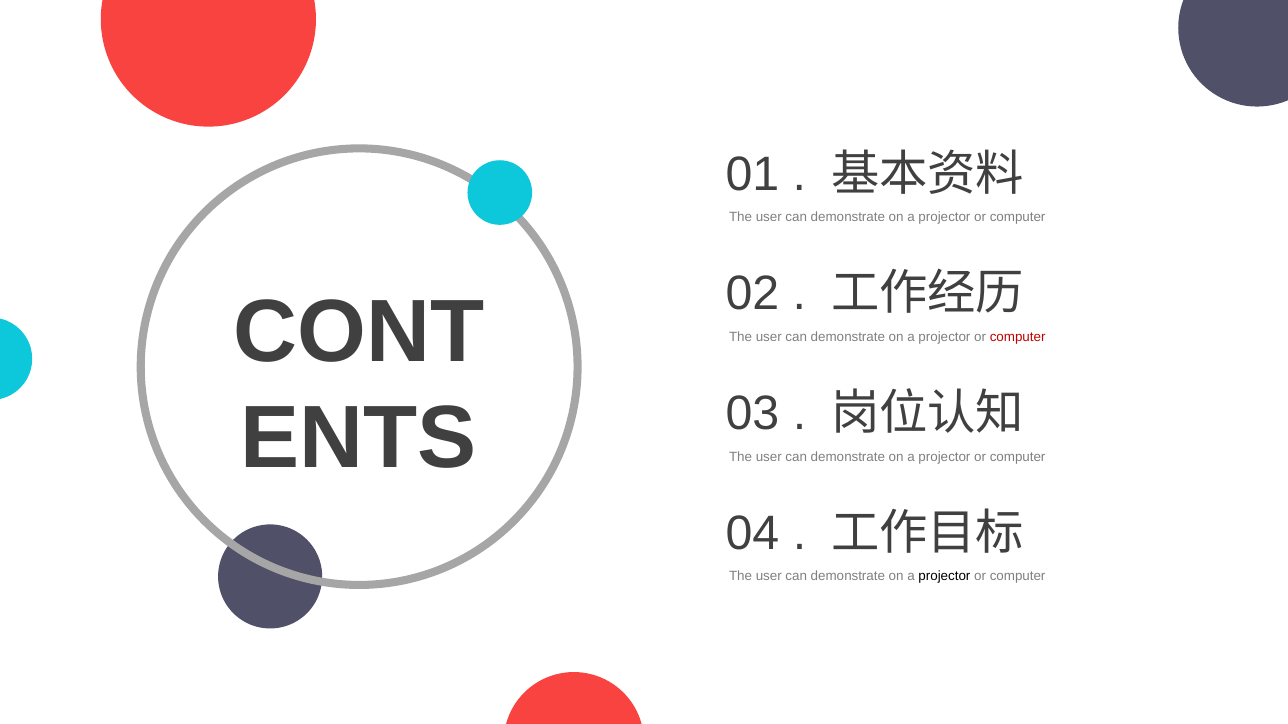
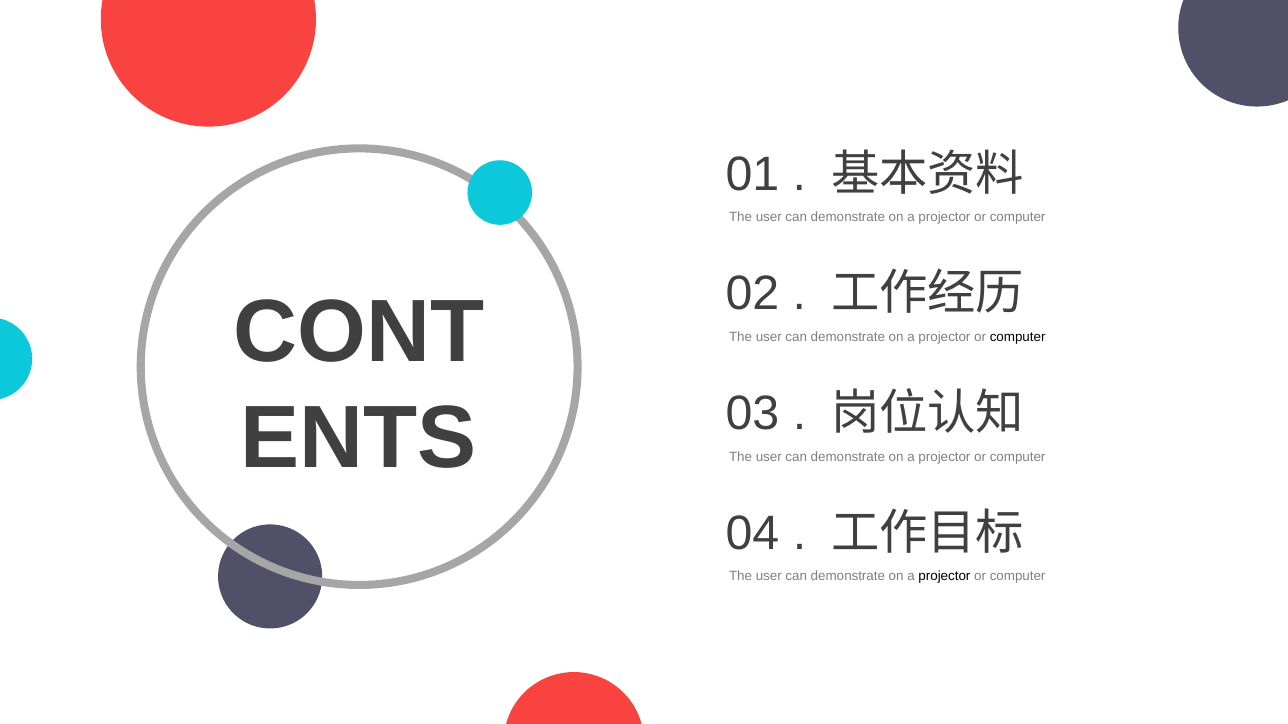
computer at (1018, 337) colour: red -> black
